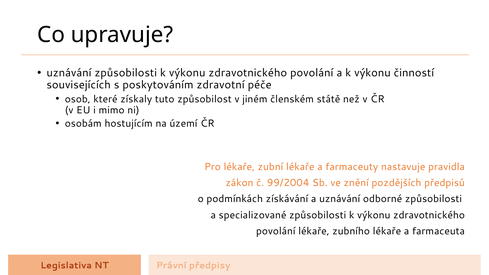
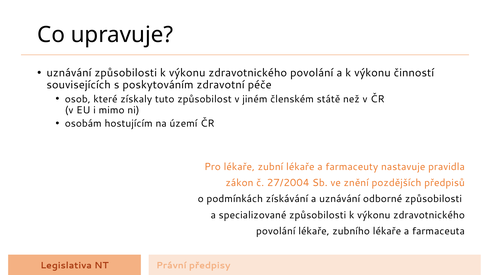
99/2004: 99/2004 -> 27/2004
